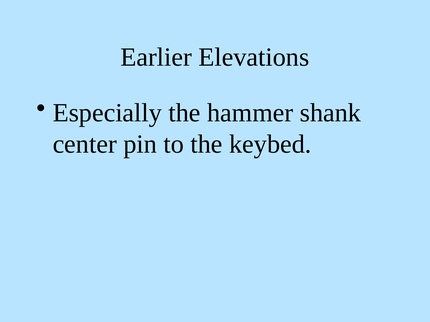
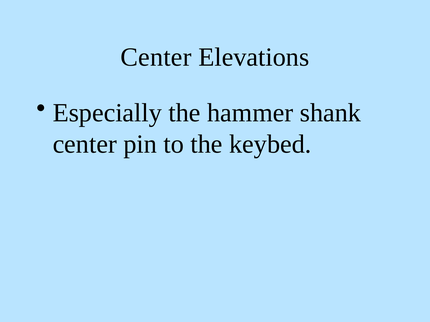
Earlier at (156, 57): Earlier -> Center
